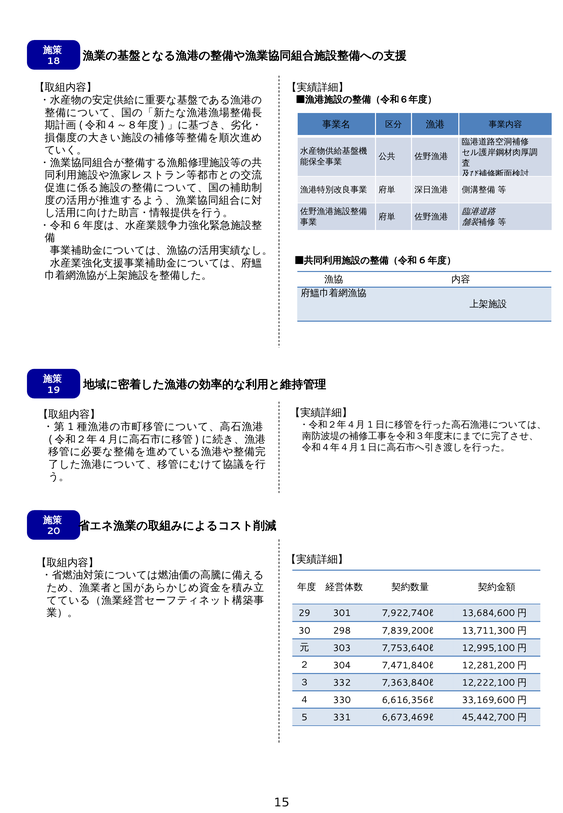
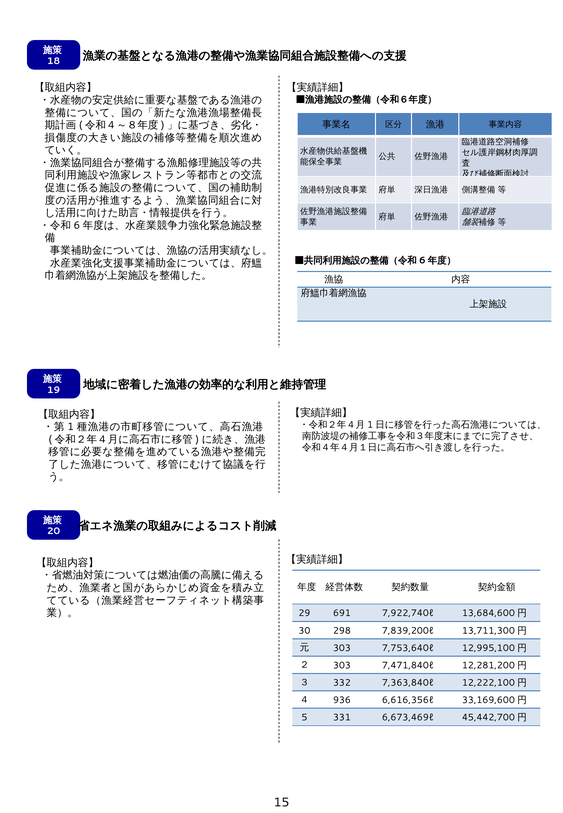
301: 301 -> 691
２ 304: 304 -> 303
330: 330 -> 936
